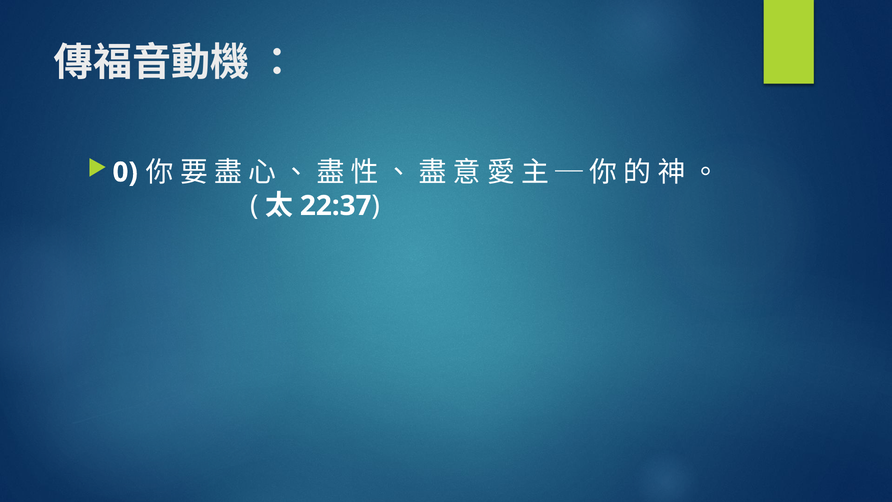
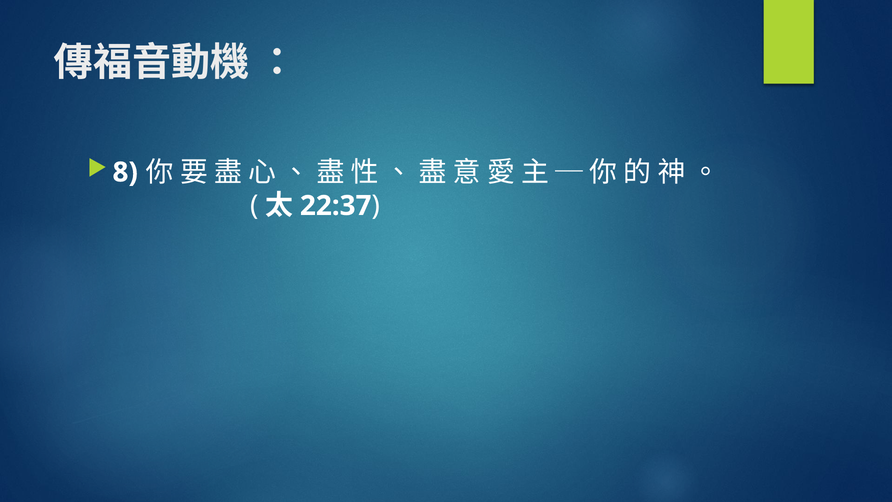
0: 0 -> 8
